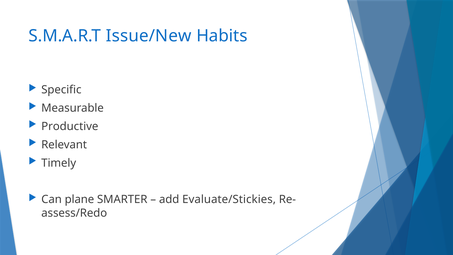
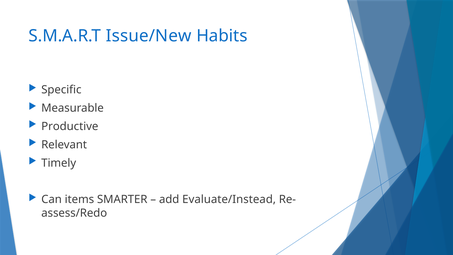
plane: plane -> items
Evaluate/Stickies: Evaluate/Stickies -> Evaluate/Instead
